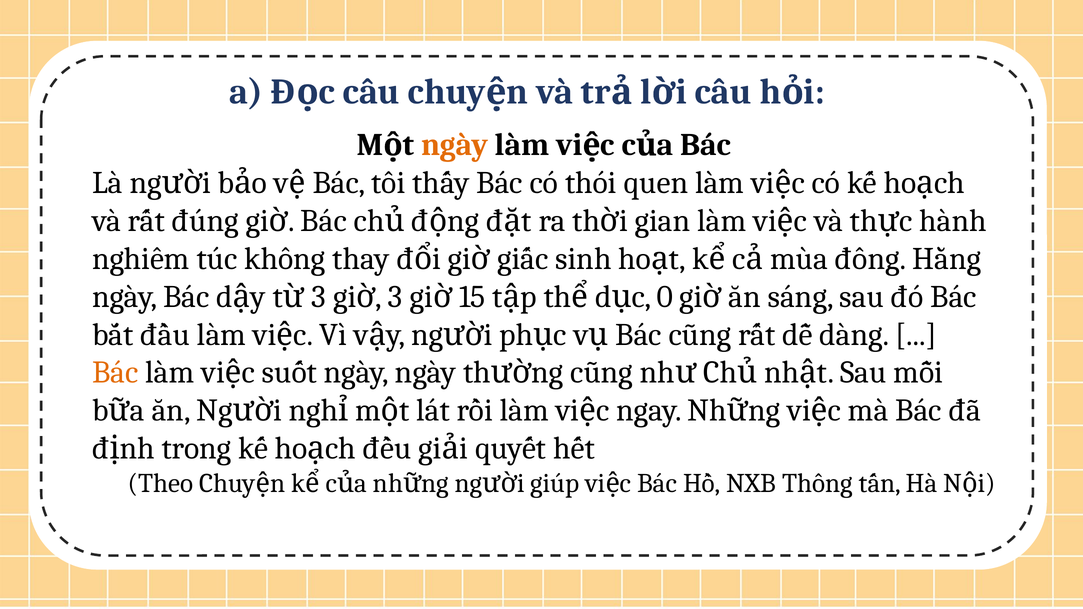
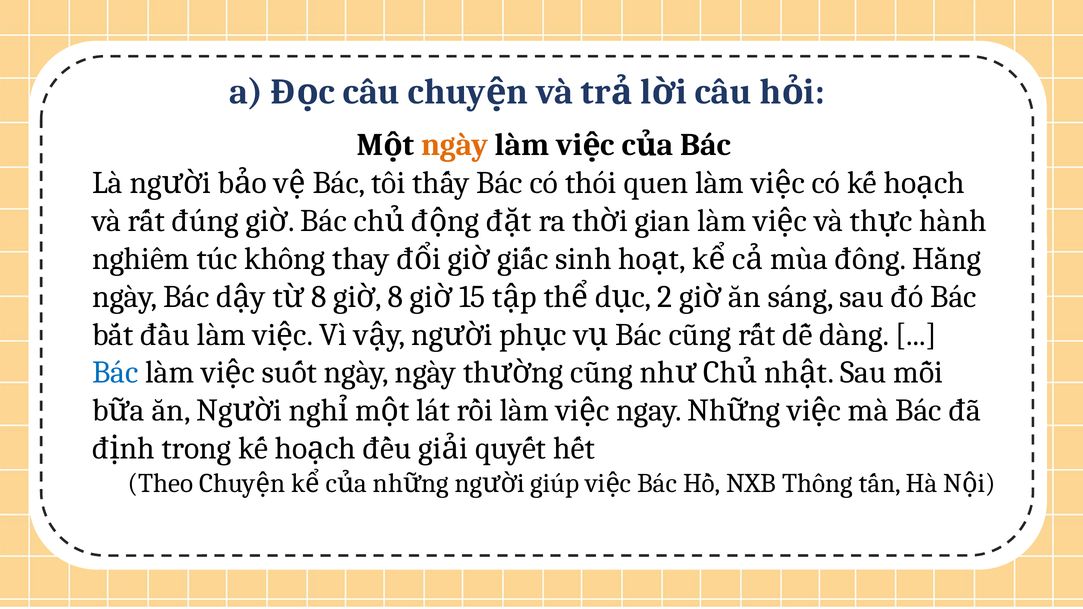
3 at (319, 297): 3 -> 8
3 at (395, 297): 3 -> 8
0: 0 -> 2
Bác at (115, 373) colour: orange -> blue
